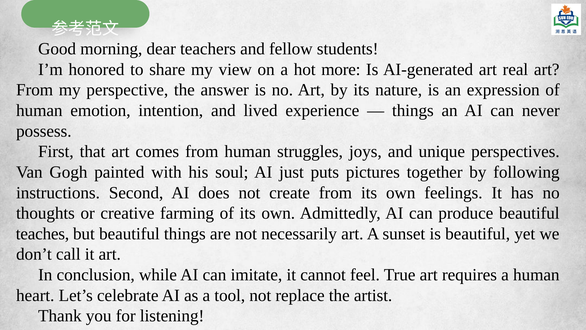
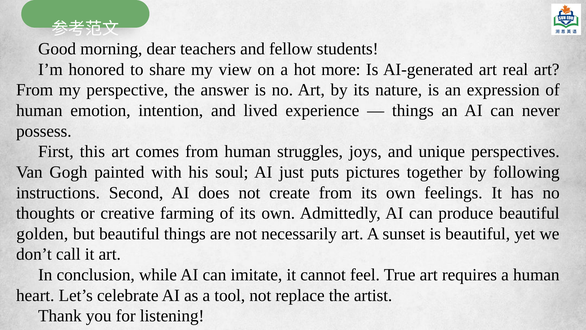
that: that -> this
teaches: teaches -> golden
